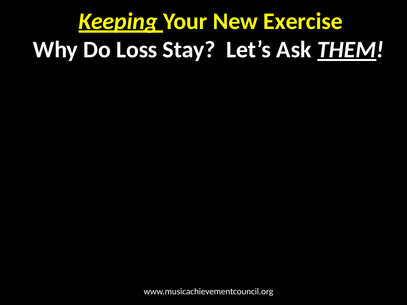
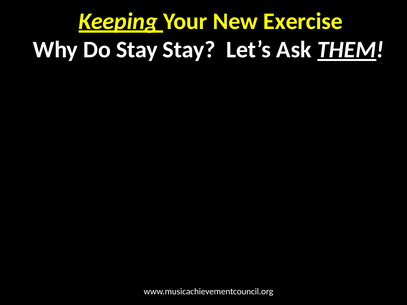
Do Loss: Loss -> Stay
